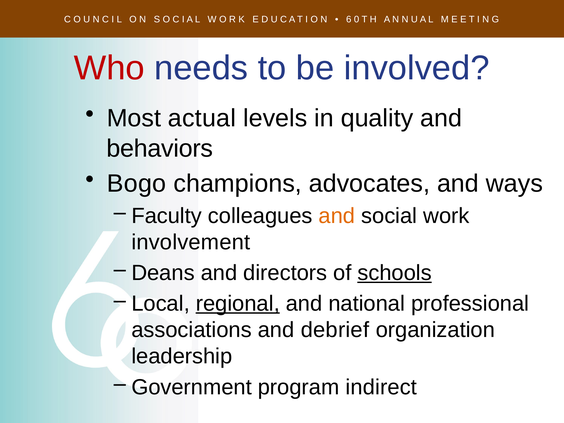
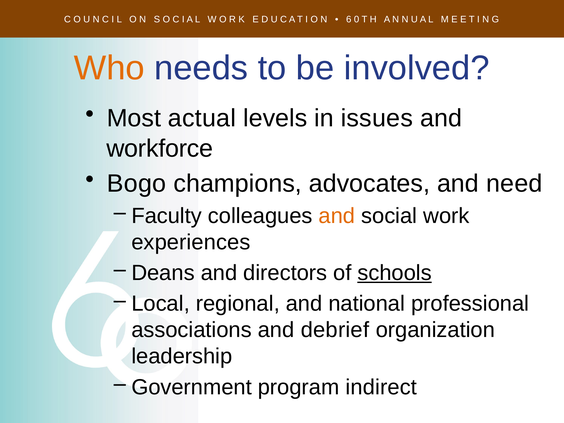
Who colour: red -> orange
quality: quality -> issues
behaviors: behaviors -> workforce
ways: ways -> need
involvement: involvement -> experiences
regional underline: present -> none
